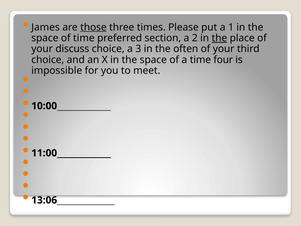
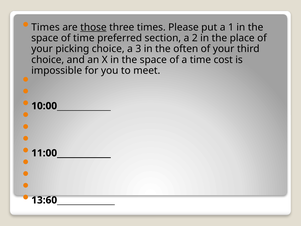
James at (46, 27): James -> Times
the at (219, 38) underline: present -> none
discuss: discuss -> picking
four: four -> cost
13:06______________: 13:06______________ -> 13:60______________
